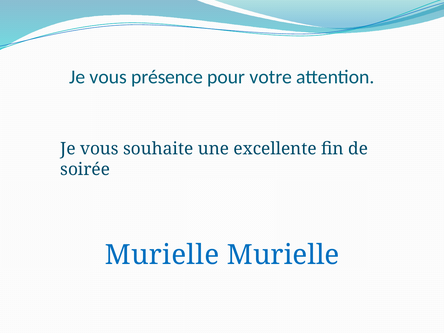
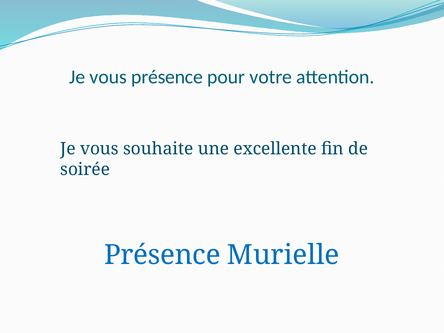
Murielle at (162, 255): Murielle -> Présence
